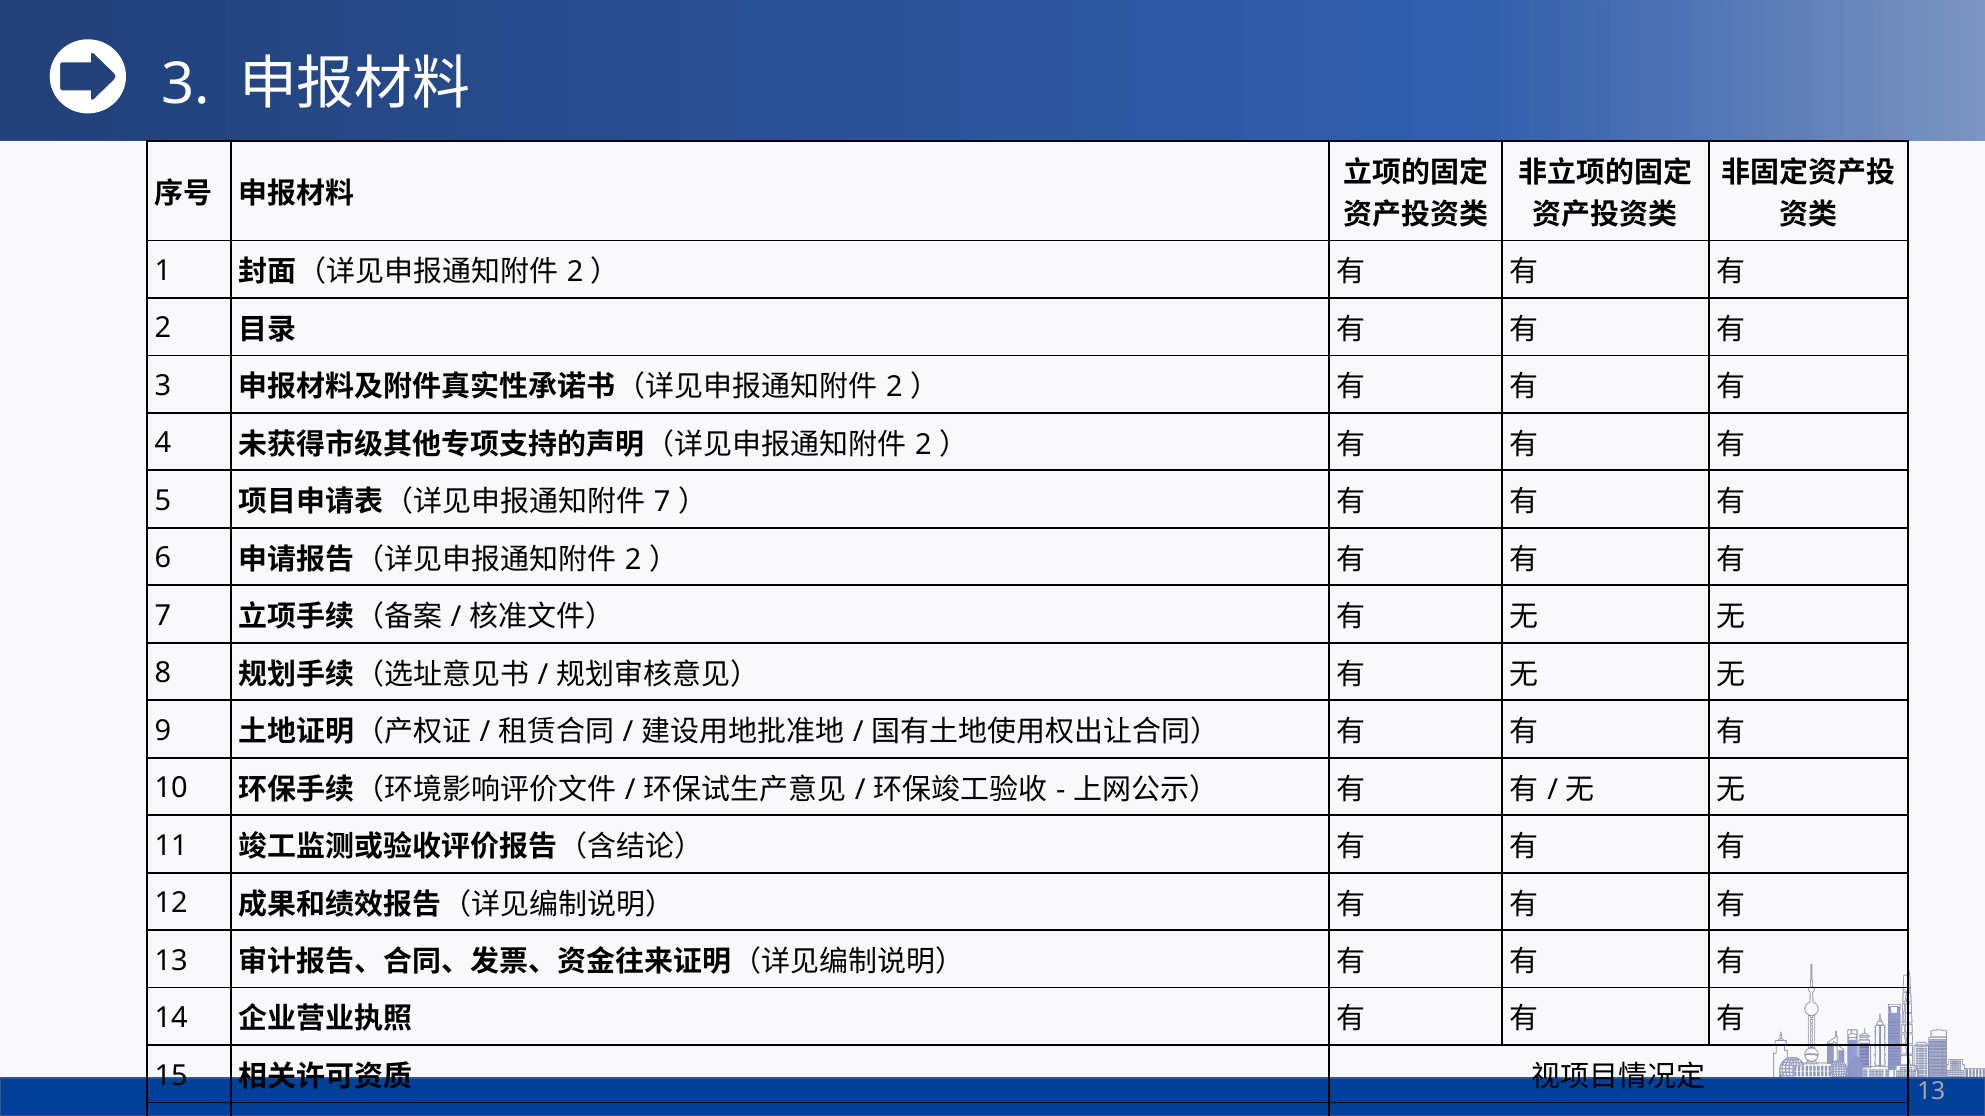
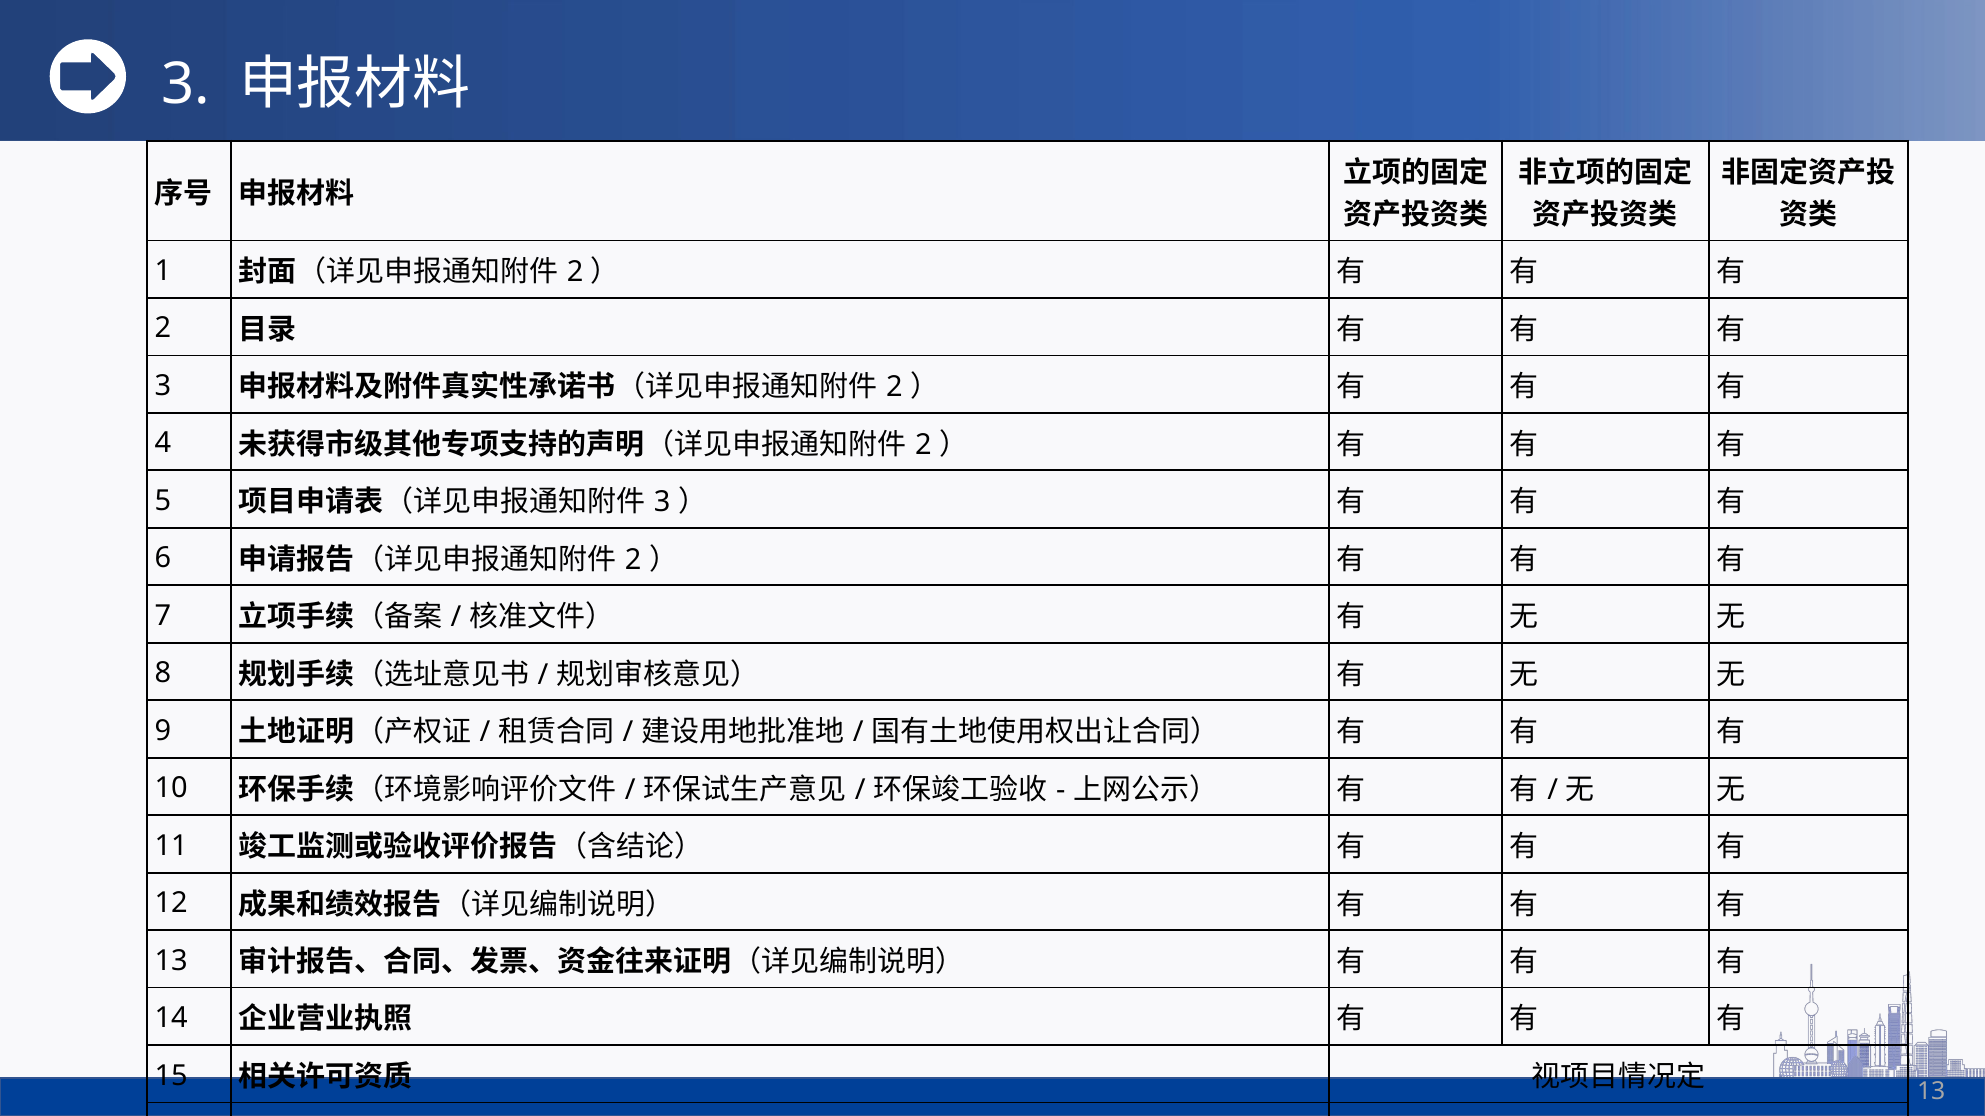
7 at (662, 502): 7 -> 3
